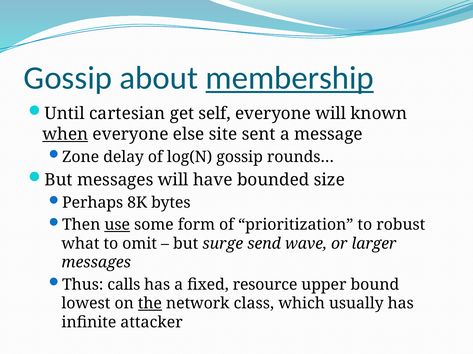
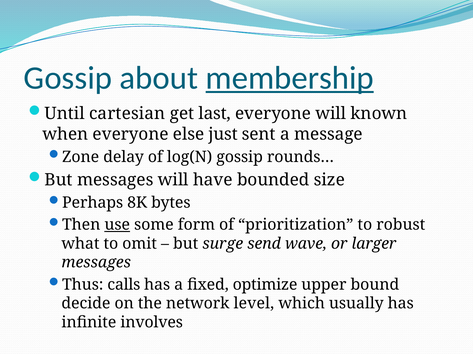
self: self -> last
when underline: present -> none
site: site -> just
resource: resource -> optimize
lowest: lowest -> decide
the underline: present -> none
class: class -> level
attacker: attacker -> involves
